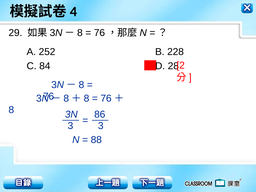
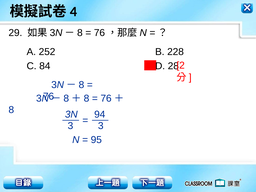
86: 86 -> 94
88: 88 -> 95
